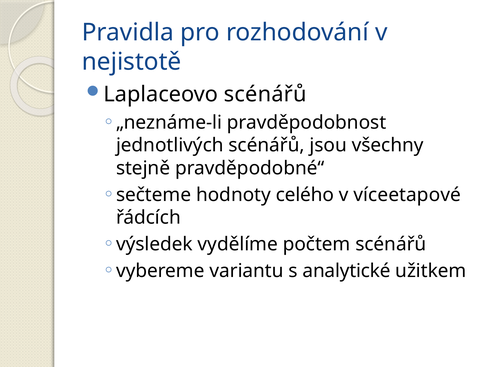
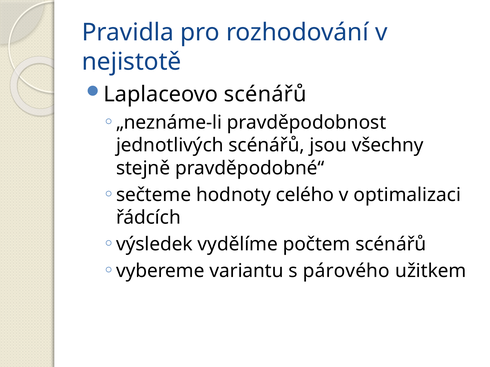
víceetapové: víceetapové -> optimalizaci
analytické: analytické -> párového
